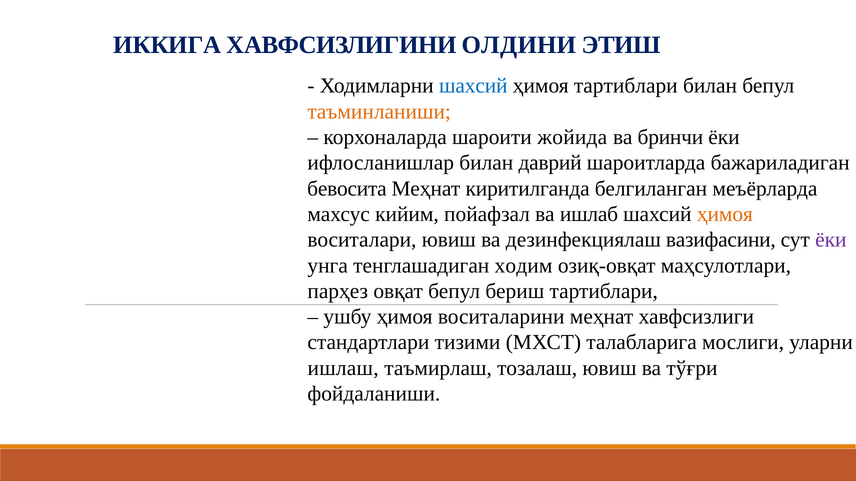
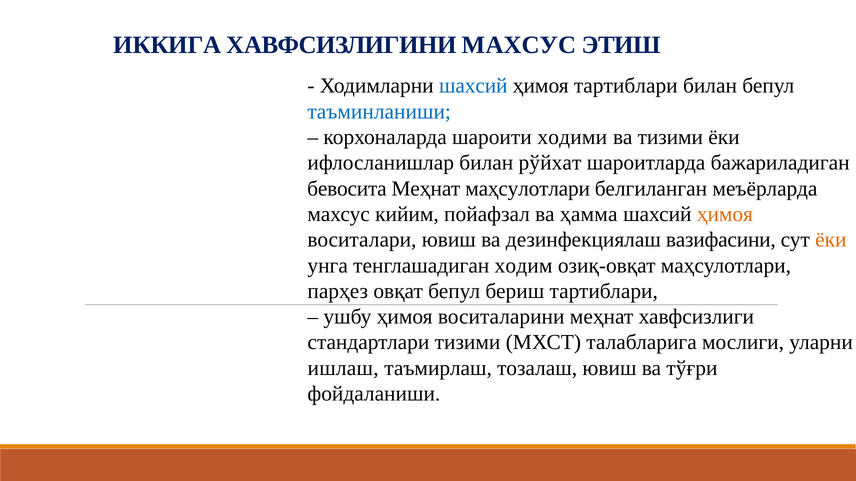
ХАВФСИЗЛИГИНИ ОЛДИНИ: ОЛДИНИ -> МАХСУС
таъминланиши colour: orange -> blue
жойида: жойида -> ходими
ва бринчи: бринчи -> тизими
даврий: даврий -> рўйхат
Меҳнат киритилганда: киритилганда -> маҳсулотлари
ишлаб: ишлаб -> ҳамма
ёки at (831, 240) colour: purple -> orange
